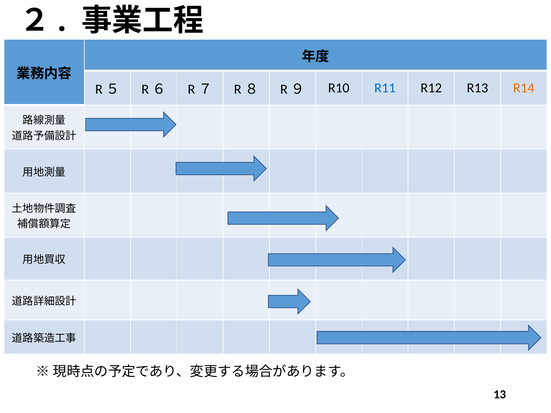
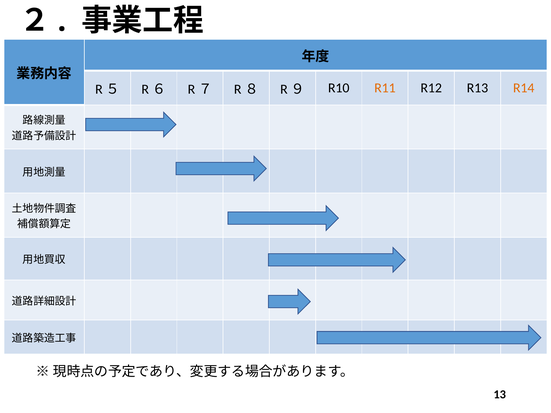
R11 colour: blue -> orange
